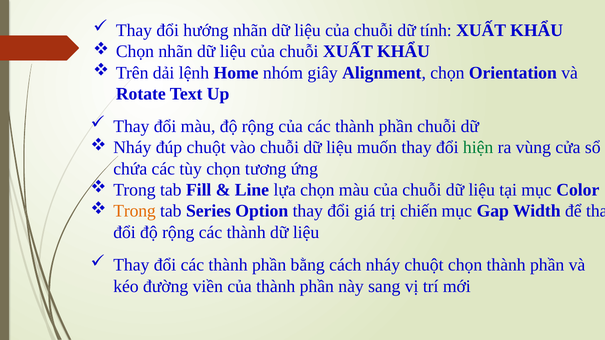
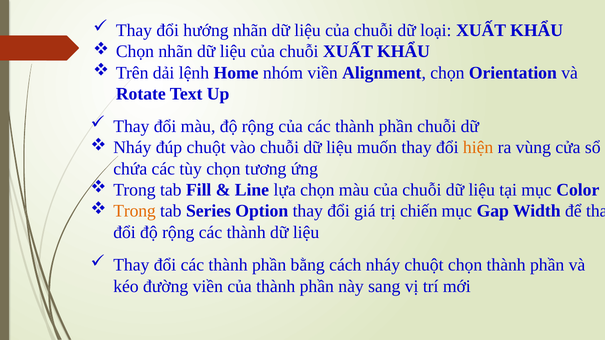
tính: tính -> loại
nhóm giây: giây -> viền
hiện colour: green -> orange
